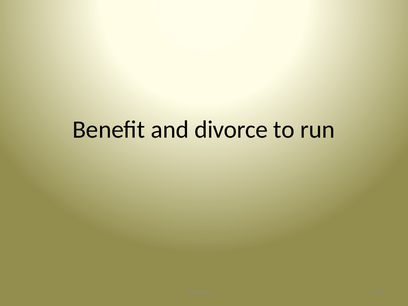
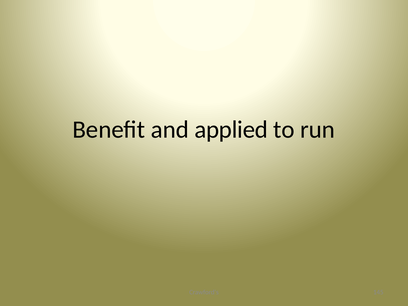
divorce: divorce -> applied
